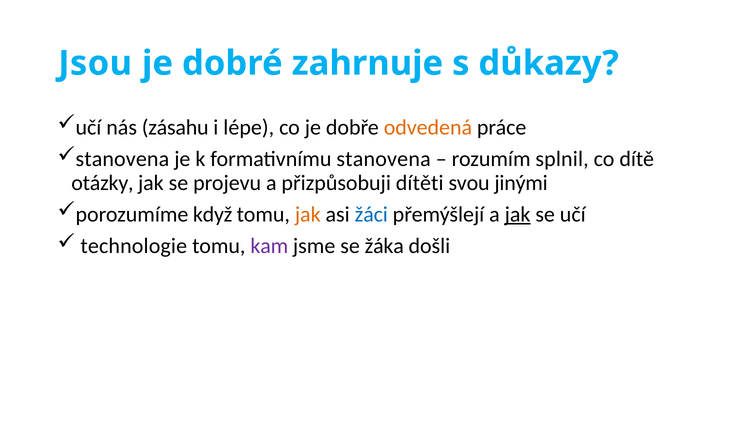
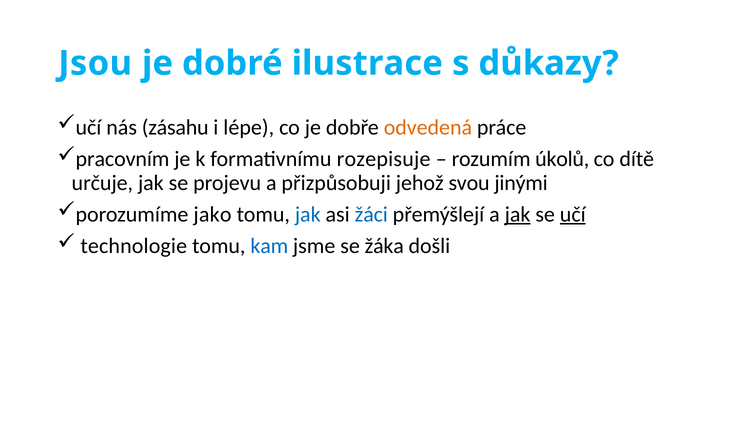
zahrnuje: zahrnuje -> ilustrace
stanovena at (122, 159): stanovena -> pracovním
formativnímu stanovena: stanovena -> rozepisuje
splnil: splnil -> úkolů
otázky: otázky -> určuje
dítěti: dítěti -> jehož
když: když -> jako
jak at (308, 214) colour: orange -> blue
učí at (573, 214) underline: none -> present
kam colour: purple -> blue
